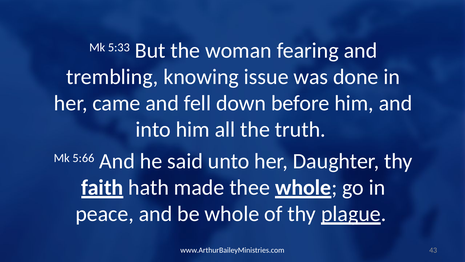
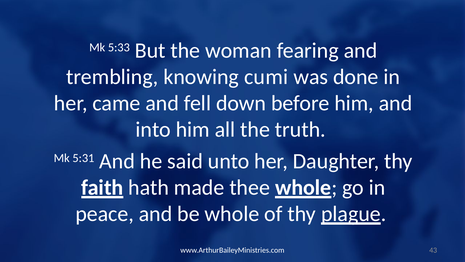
issue: issue -> cumi
5:66: 5:66 -> 5:31
